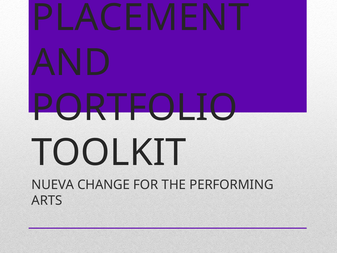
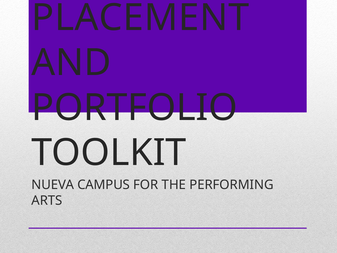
CHANGE: CHANGE -> CAMPUS
